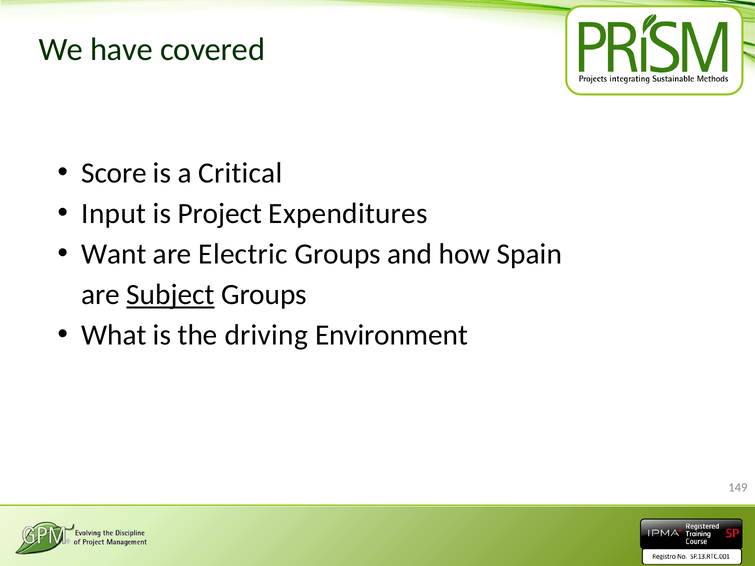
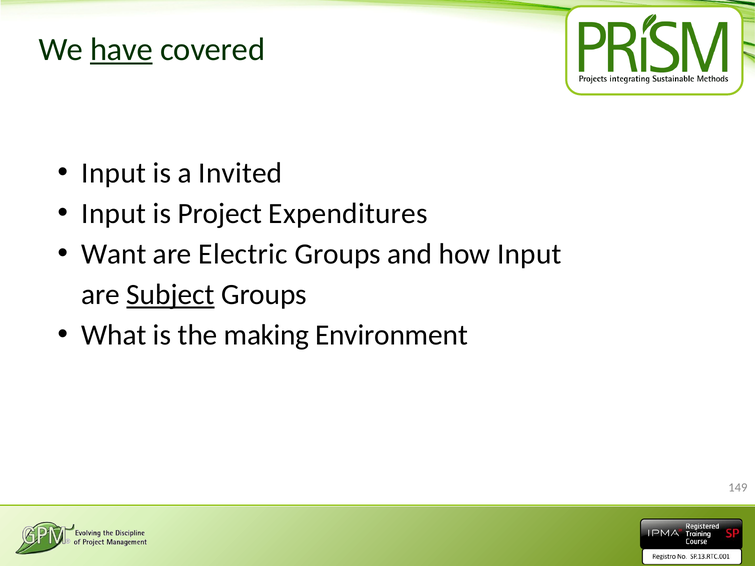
have underline: none -> present
Score at (114, 173): Score -> Input
Critical: Critical -> Invited
how Spain: Spain -> Input
driving: driving -> making
